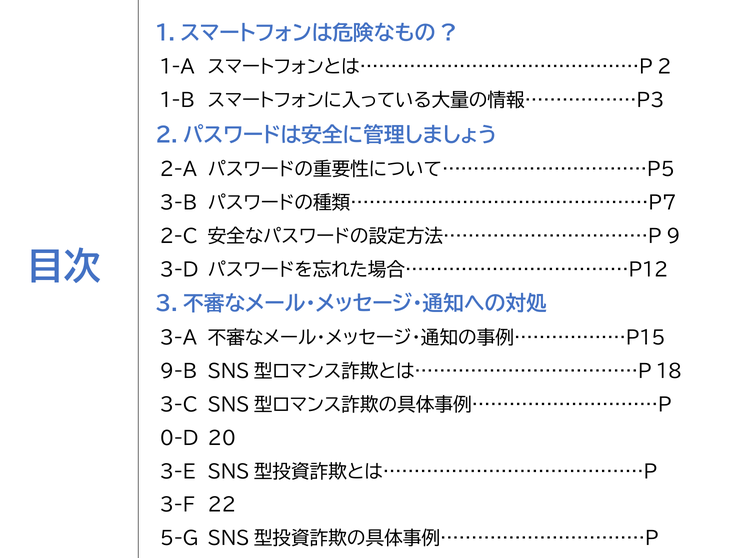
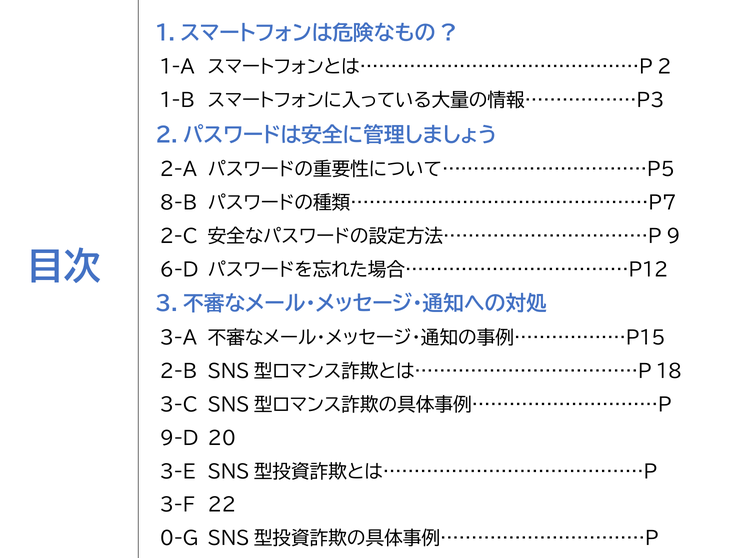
3-B: 3-B -> 8-B
3-D: 3-D -> 6-D
9-B: 9-B -> 2-B
0-D: 0-D -> 9-D
5-G: 5-G -> 0-G
